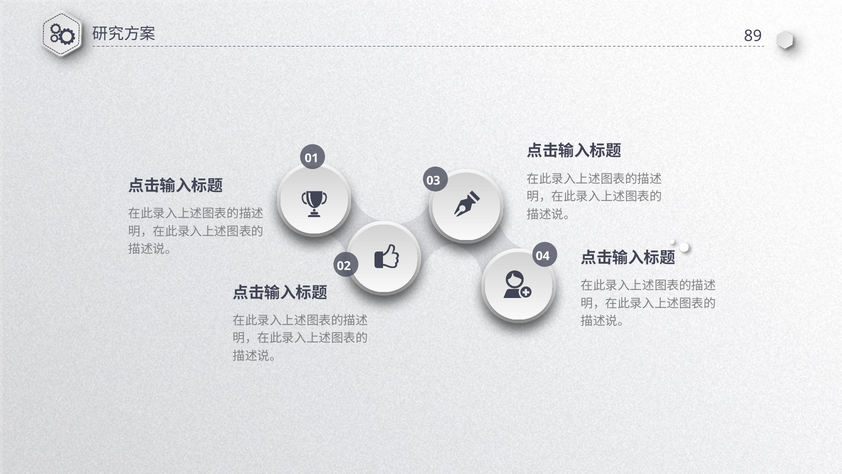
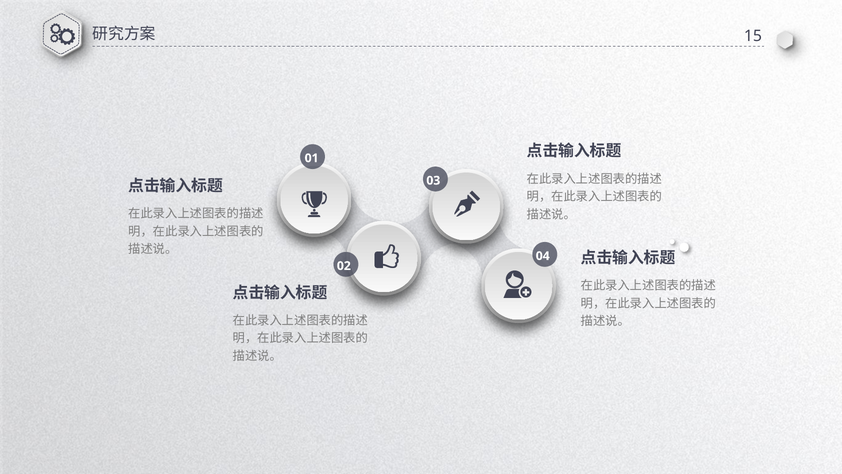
89: 89 -> 15
